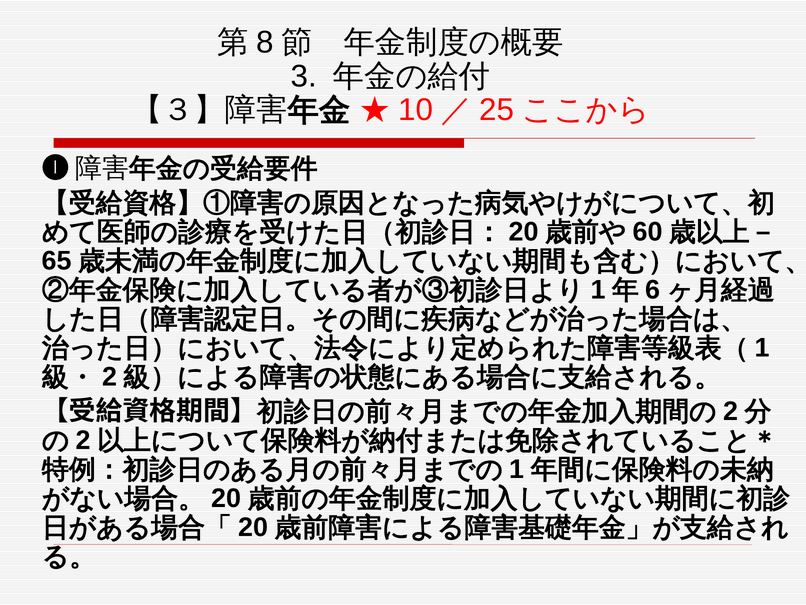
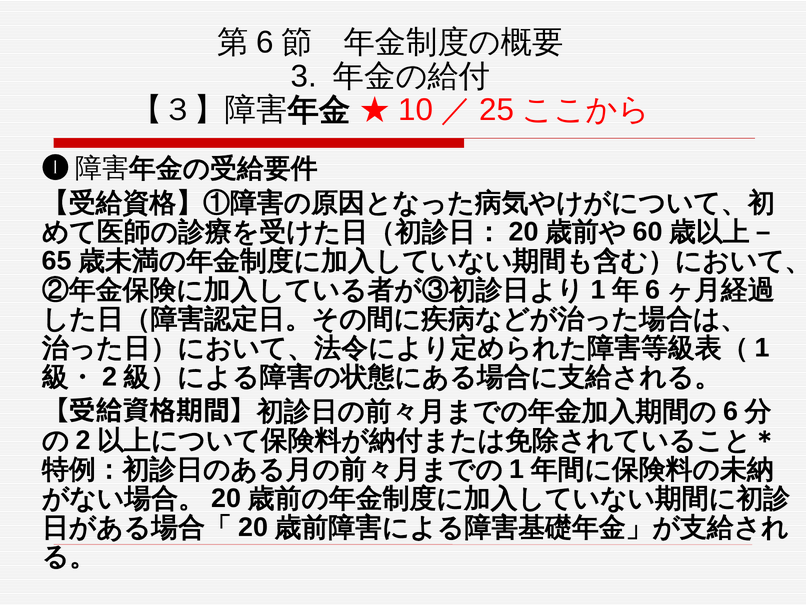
8 at (265, 42): 8 -> 6
2 at (731, 411): 2 -> 6
